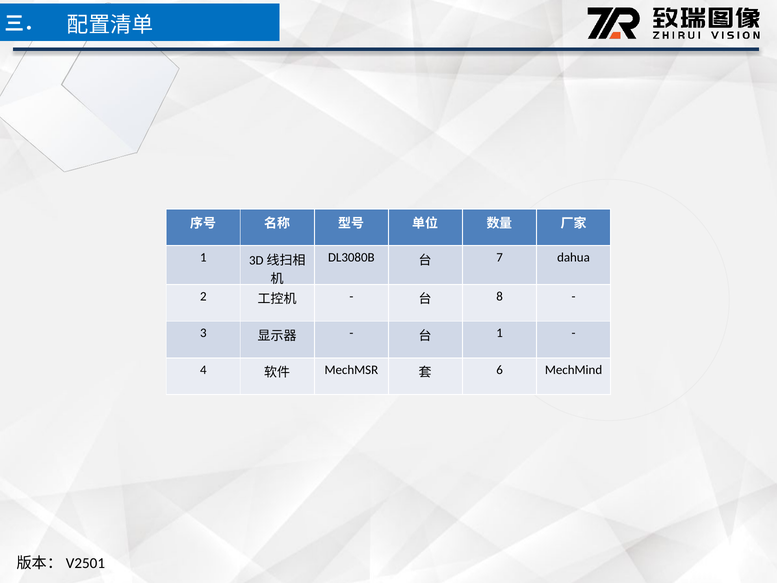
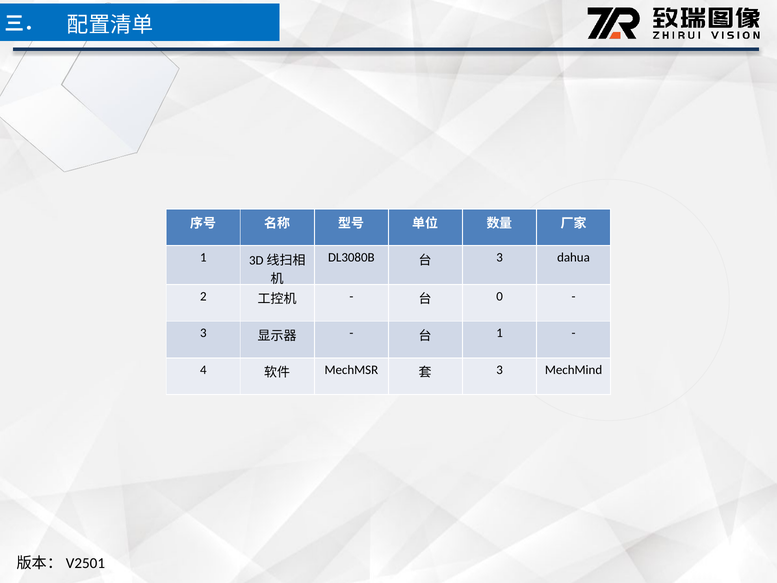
7 at (500, 257): 7 -> 3
8: 8 -> 0
6 at (500, 370): 6 -> 3
